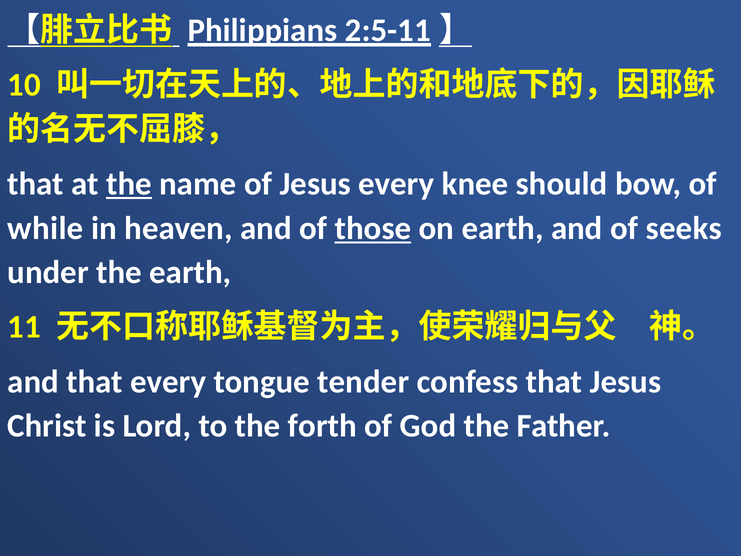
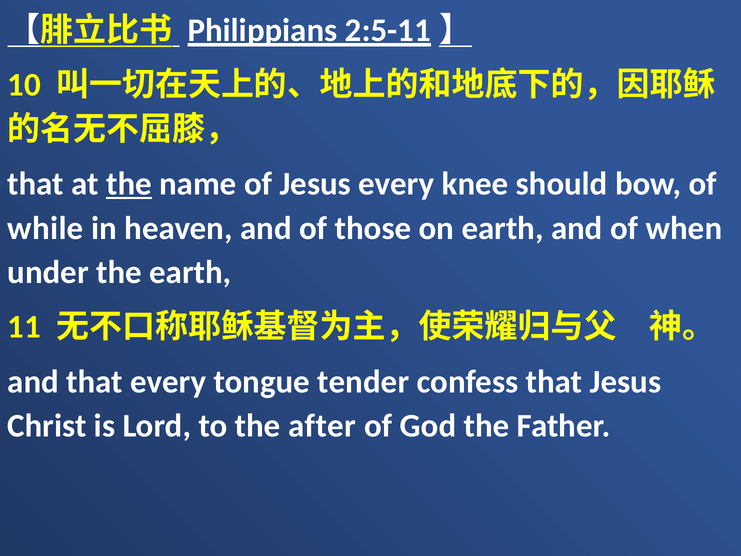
those underline: present -> none
seeks: seeks -> when
forth: forth -> after
